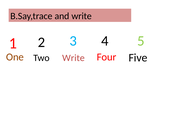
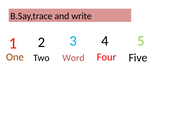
Write at (73, 58): Write -> Word
